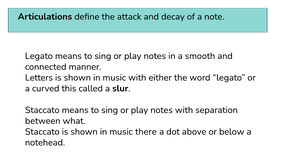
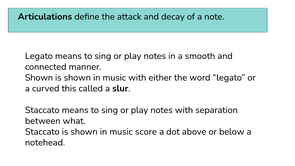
Letters at (39, 78): Letters -> Shown
there: there -> score
